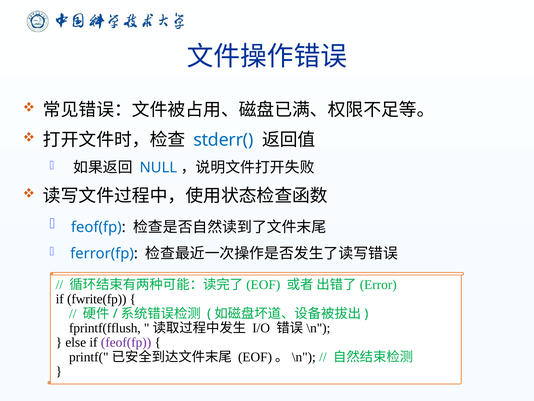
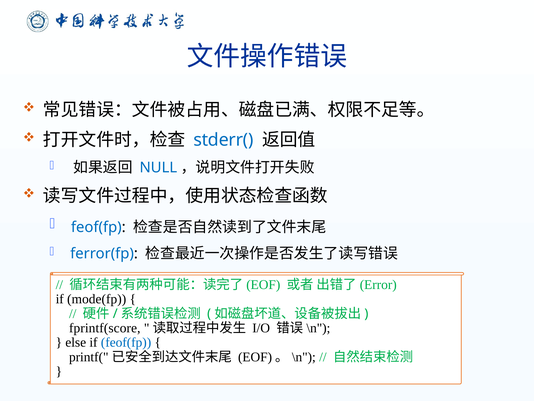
fwrite(fp: fwrite(fp -> mode(fp
fprintf(fflush: fprintf(fflush -> fprintf(score
feof(fp at (126, 342) colour: purple -> blue
